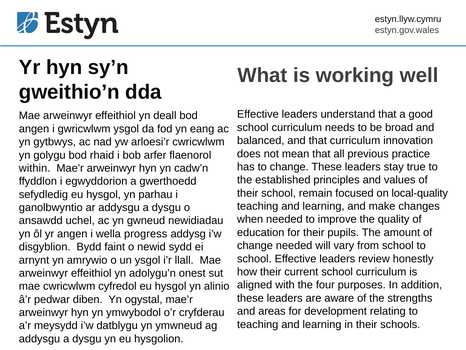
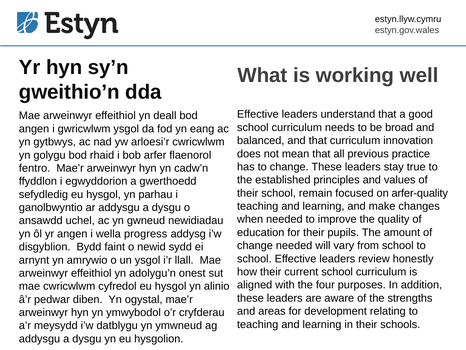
within: within -> fentro
local-quality: local-quality -> arfer-quality
